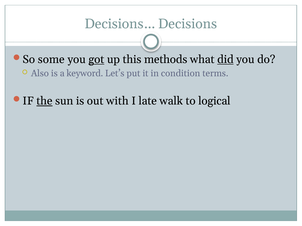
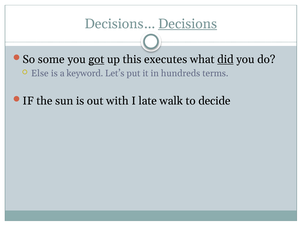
Decisions underline: none -> present
methods: methods -> executes
Also: Also -> Else
condition: condition -> hundreds
the underline: present -> none
logical: logical -> decide
